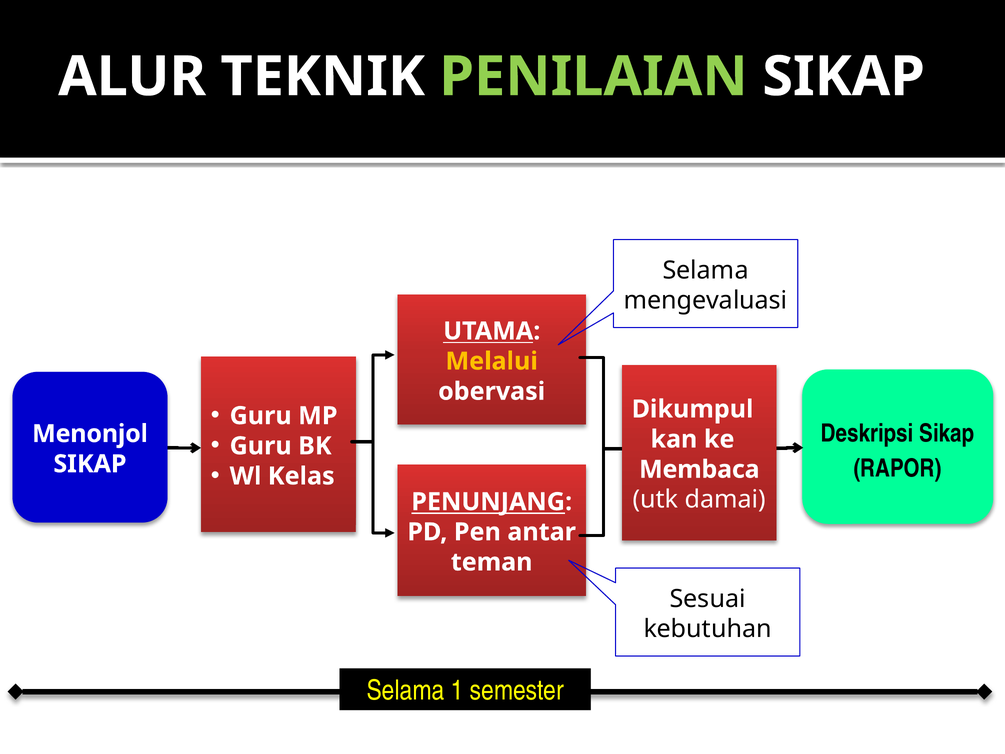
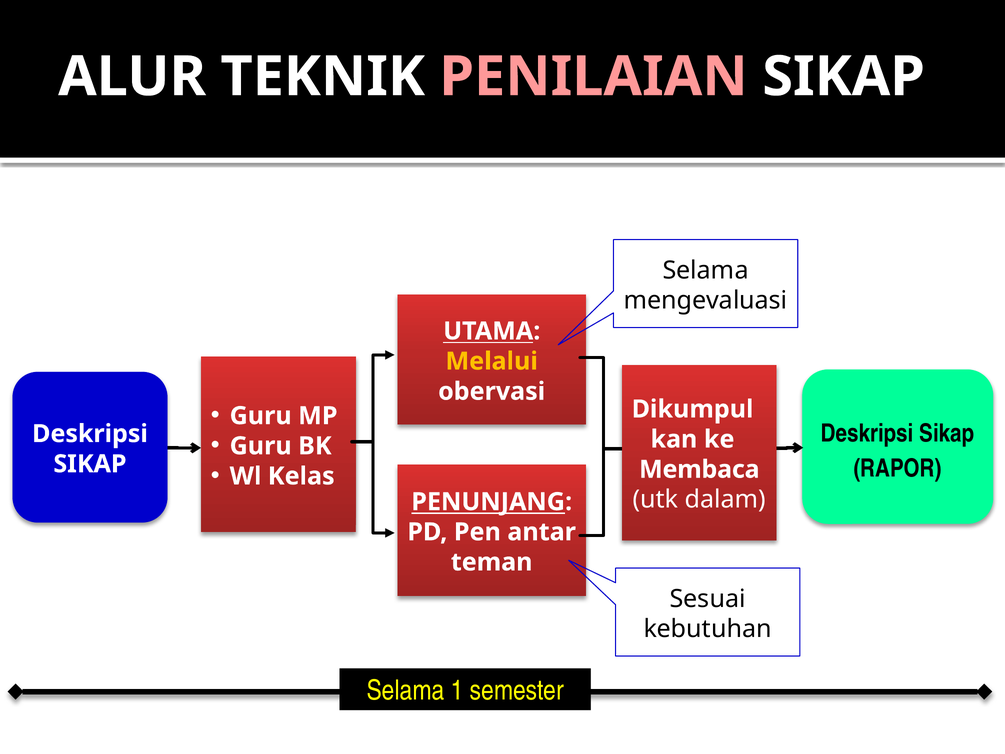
PENILAIAN colour: light green -> pink
Menonjol at (90, 434): Menonjol -> Deskripsi
damai: damai -> dalam
